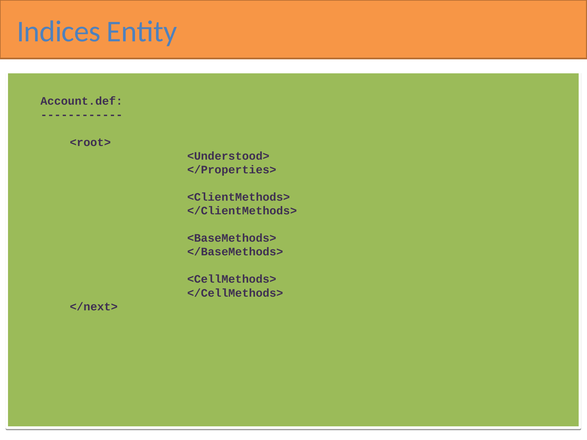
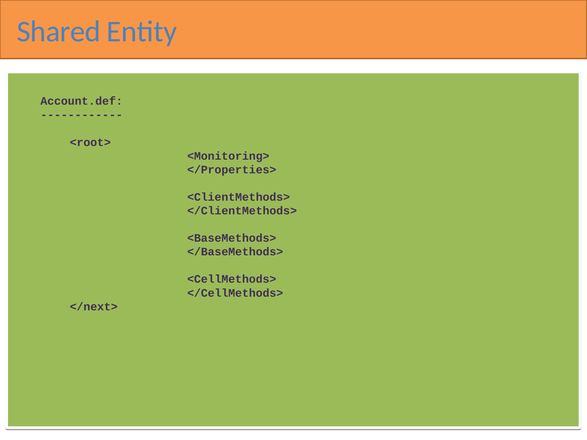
Indices: Indices -> Shared
<Understood>: <Understood> -> <Monitoring>
